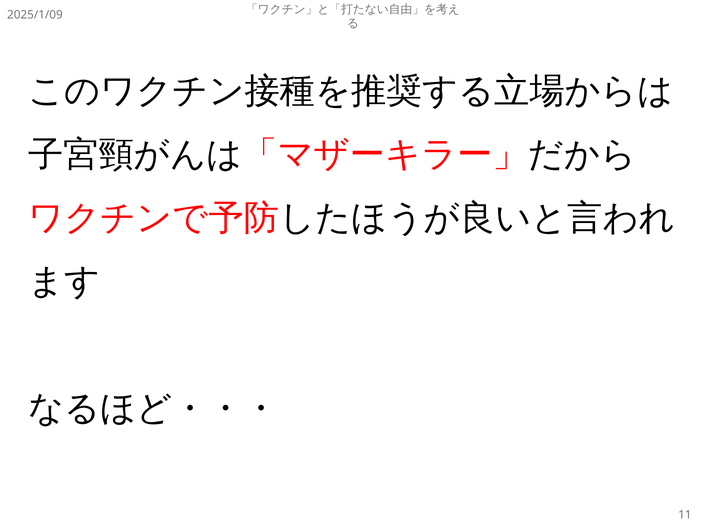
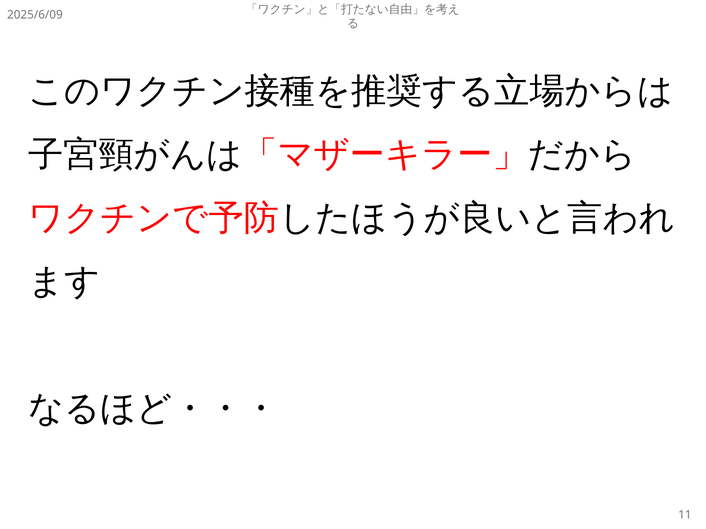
2025/1/09: 2025/1/09 -> 2025/6/09
